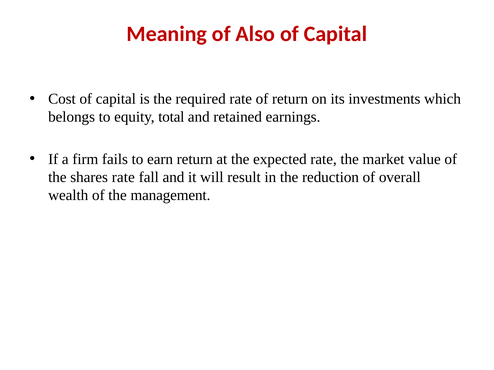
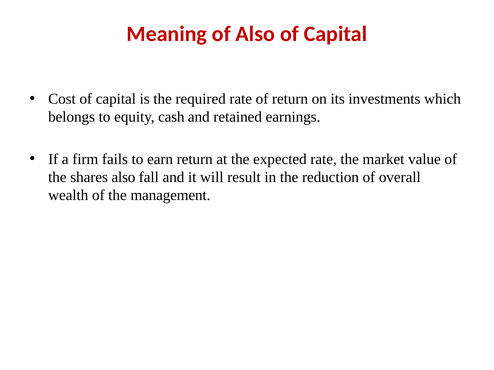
total: total -> cash
shares rate: rate -> also
